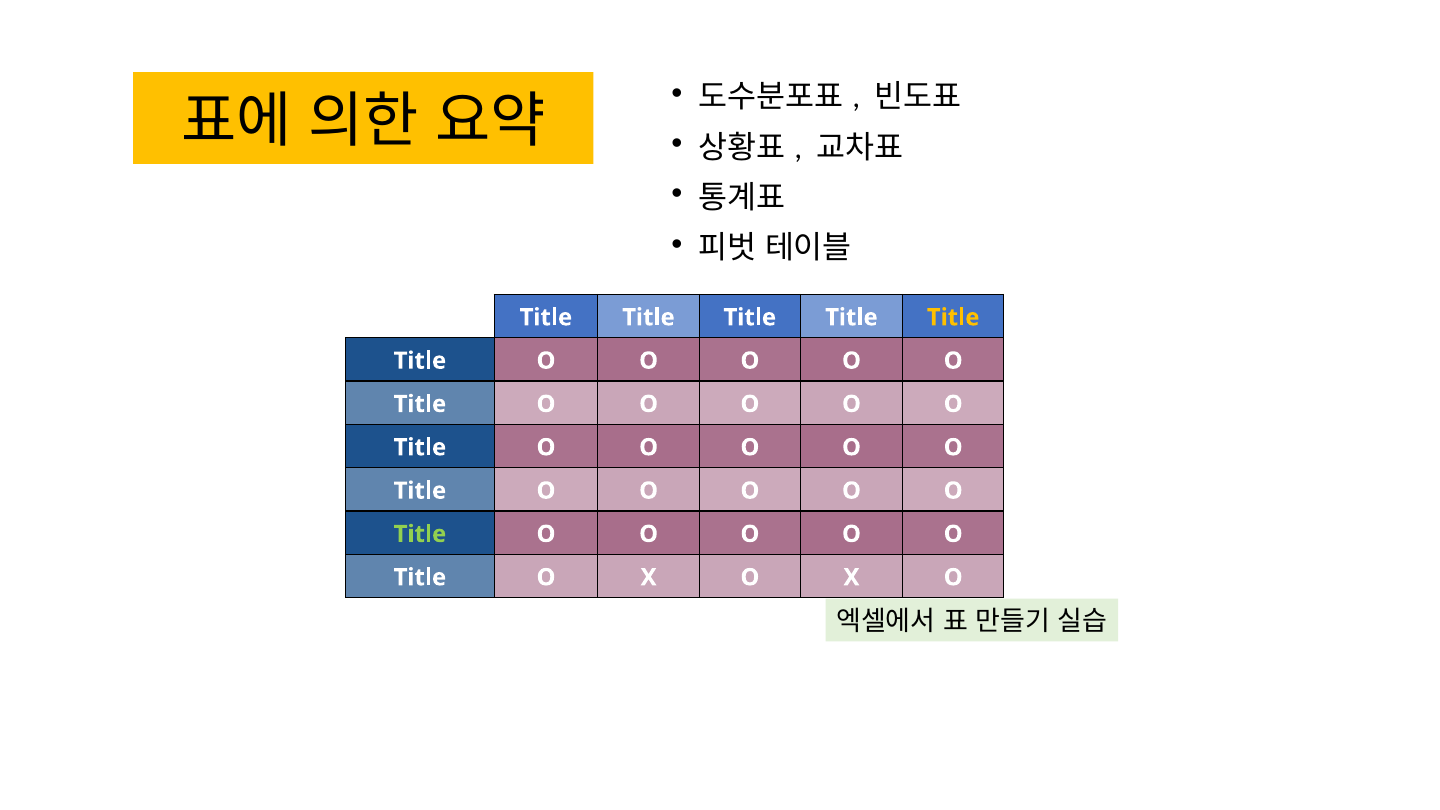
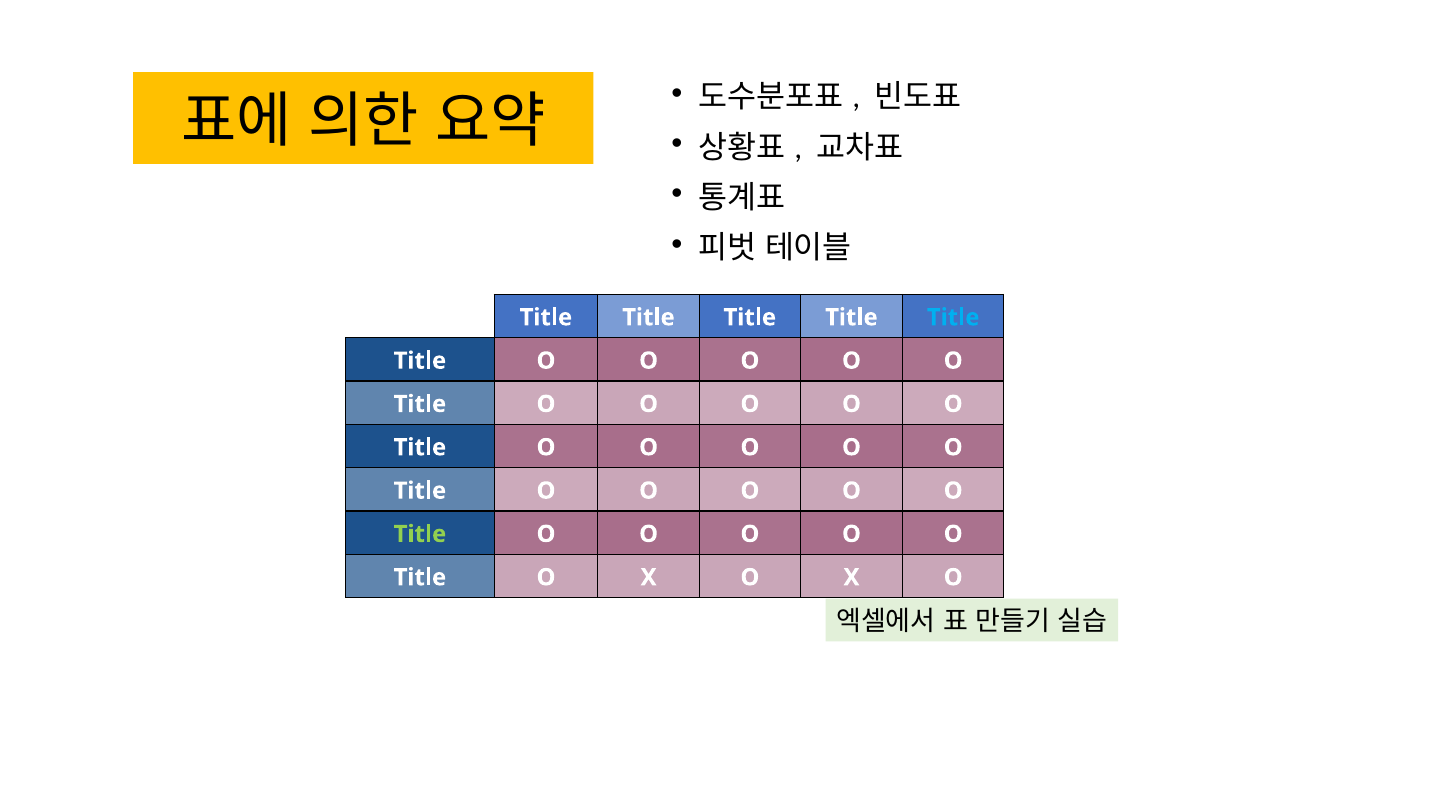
Title at (953, 317) colour: yellow -> light blue
